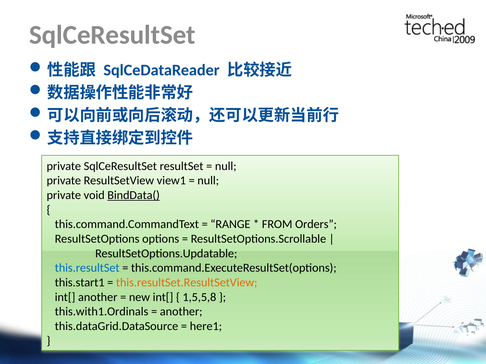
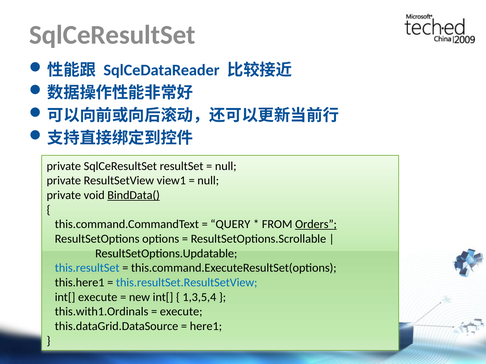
RANGE: RANGE -> QUERY
Orders underline: none -> present
this.start1: this.start1 -> this.here1
this.resultSet.ResultSetView colour: orange -> blue
int[ another: another -> execute
1,5,5,8: 1,5,5,8 -> 1,3,5,4
another at (181, 312): another -> execute
